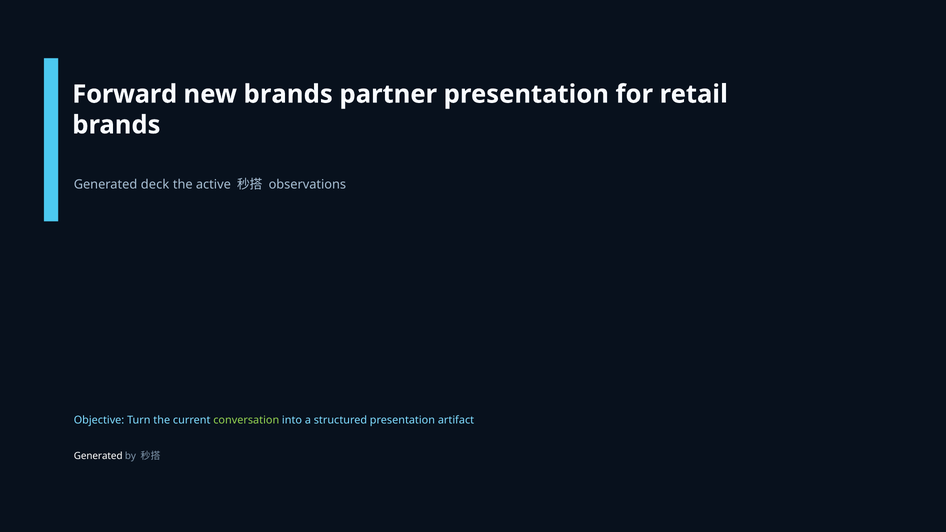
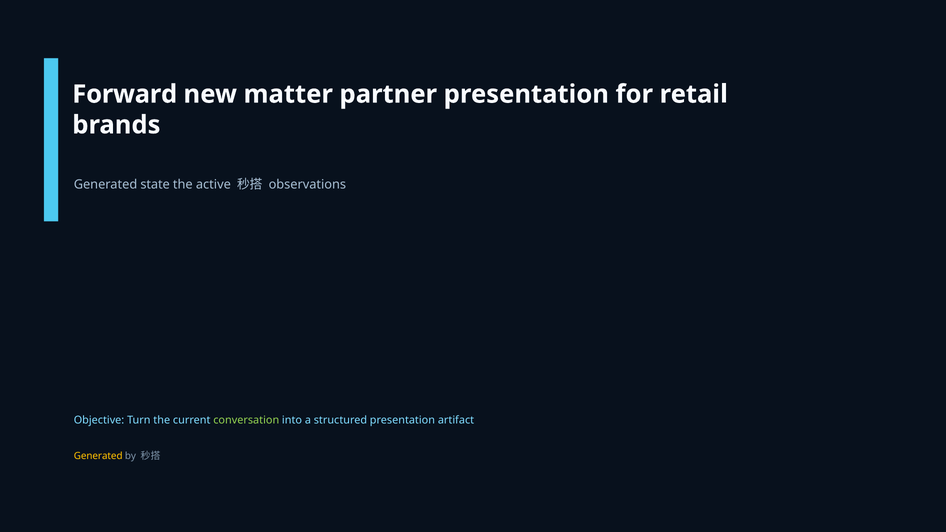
new brands: brands -> matter
deck: deck -> state
Generated at (98, 456) colour: white -> yellow
